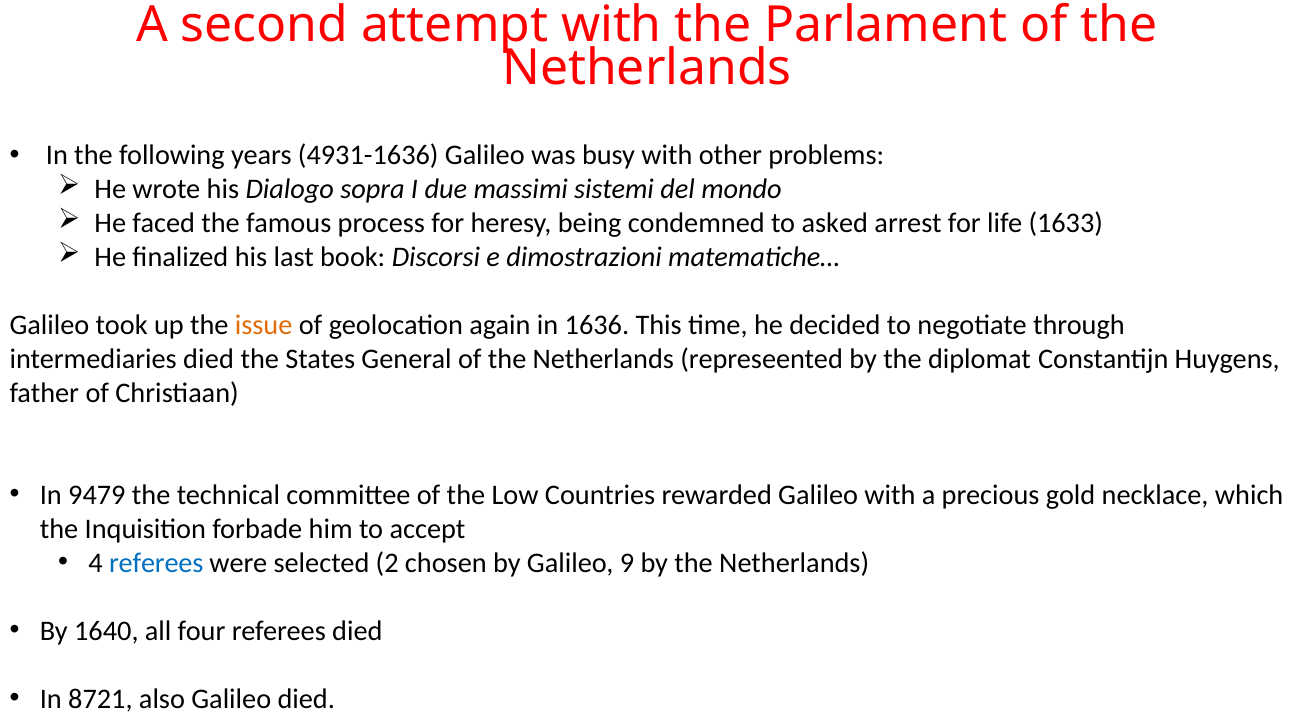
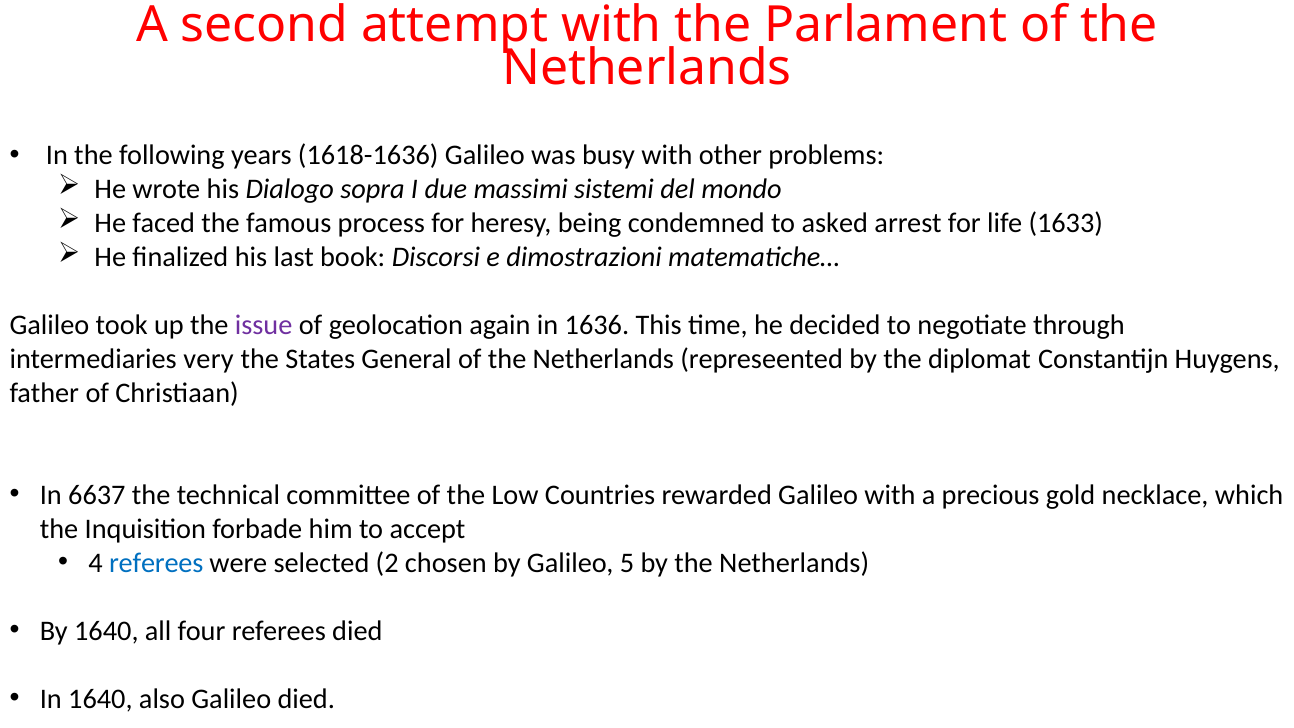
4931-1636: 4931-1636 -> 1618-1636
issue colour: orange -> purple
intermediaries died: died -> very
9479: 9479 -> 6637
9: 9 -> 5
In 8721: 8721 -> 1640
